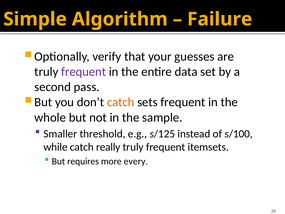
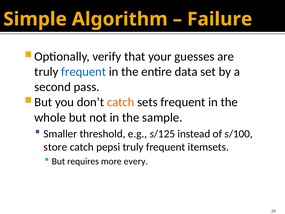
frequent at (84, 72) colour: purple -> blue
while: while -> store
really: really -> pepsi
